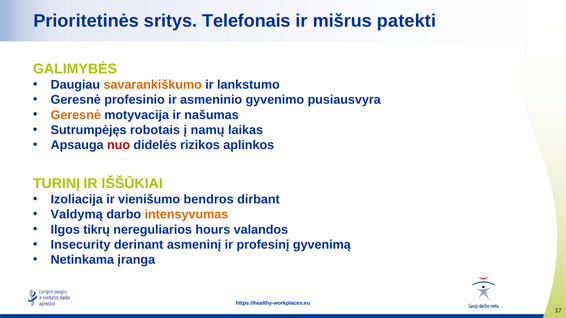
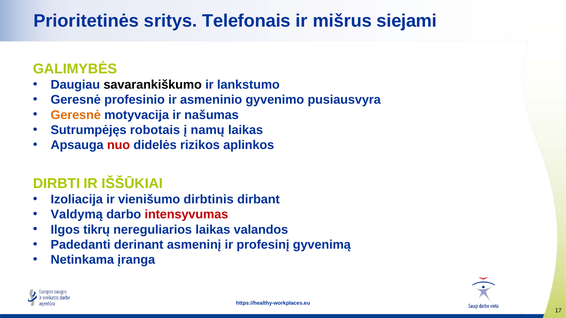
patekti: patekti -> siejami
savarankiškumo colour: orange -> black
TURINĮ: TURINĮ -> DIRBTI
bendros: bendros -> dirbtinis
intensyvumas colour: orange -> red
nereguliarios hours: hours -> laikas
Insecurity: Insecurity -> Padedanti
